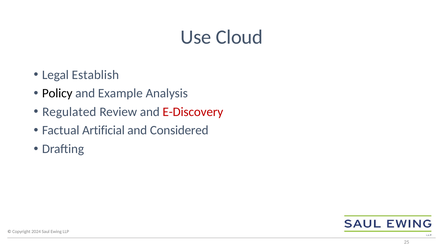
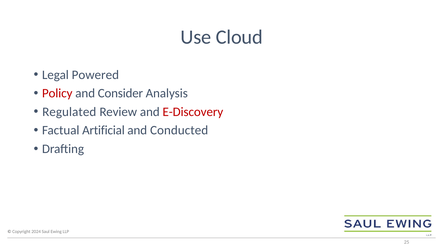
Establish: Establish -> Powered
Policy colour: black -> red
Example: Example -> Consider
Considered: Considered -> Conducted
